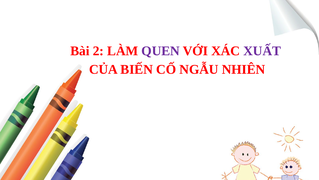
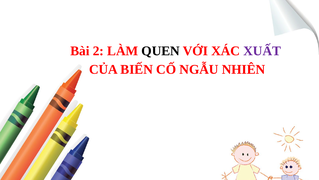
QUEN colour: purple -> black
